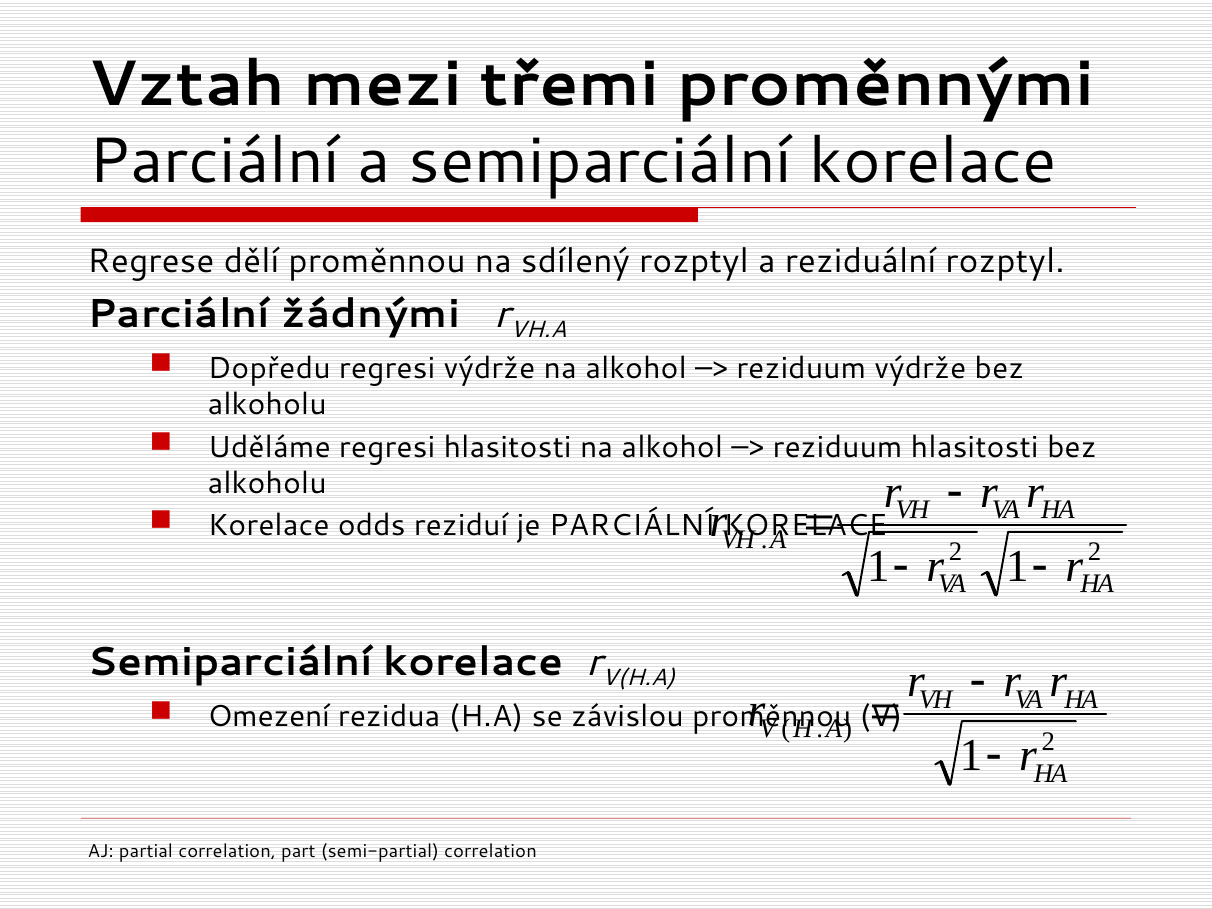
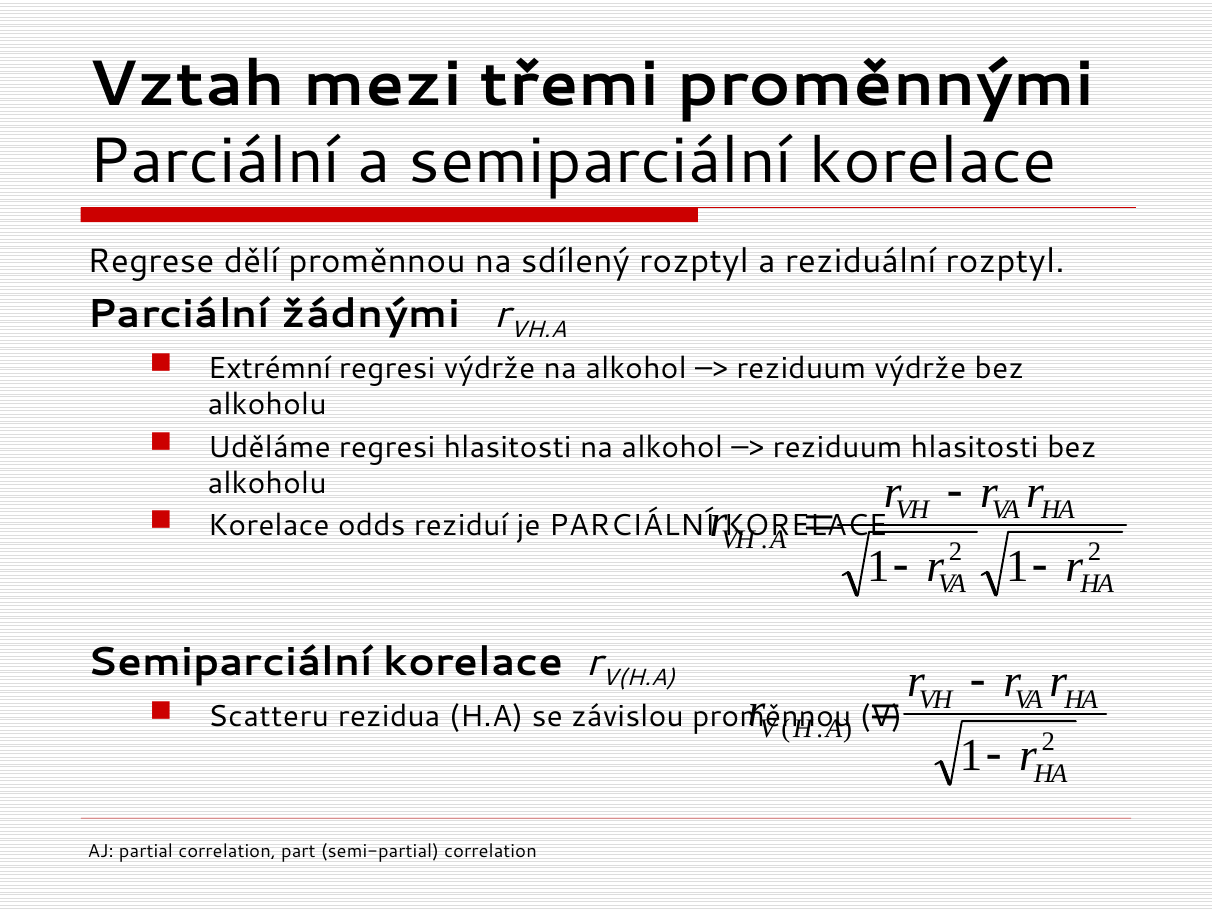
Dopředu: Dopředu -> Extrémní
Omezení: Omezení -> Scatteru
